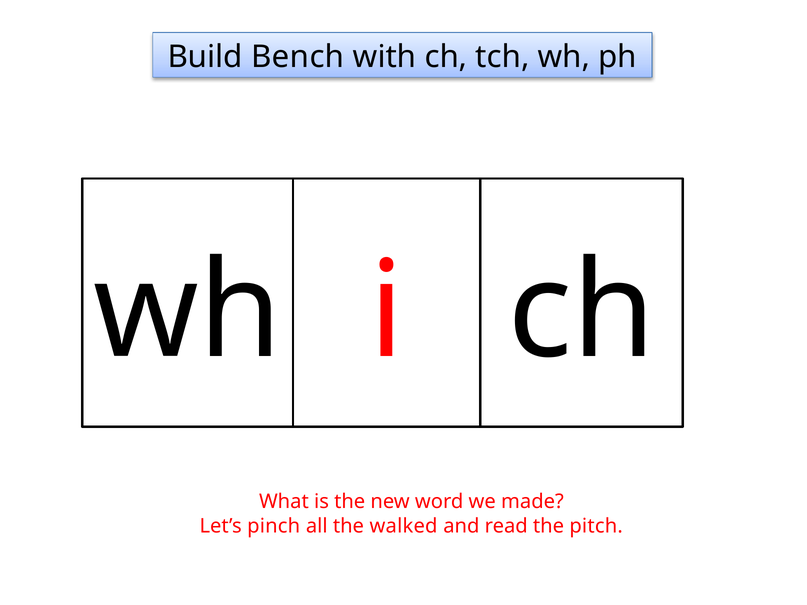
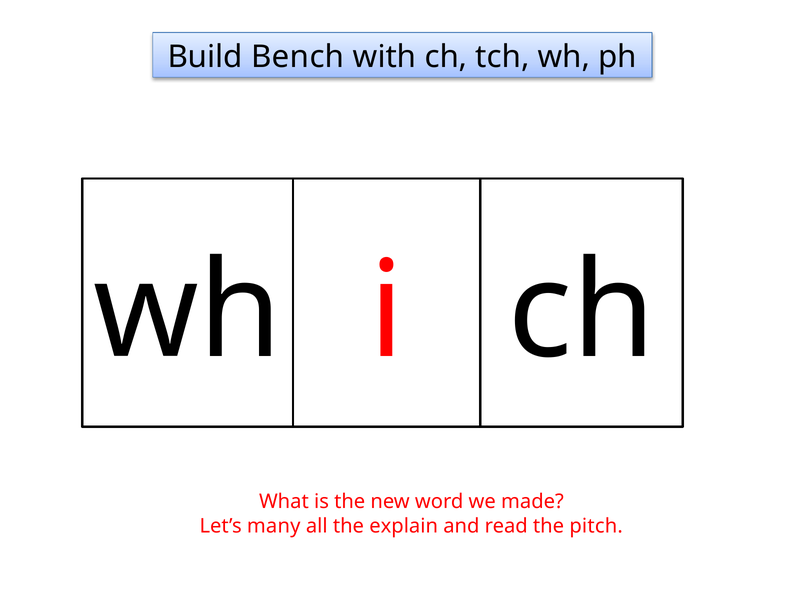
pinch: pinch -> many
walked: walked -> explain
